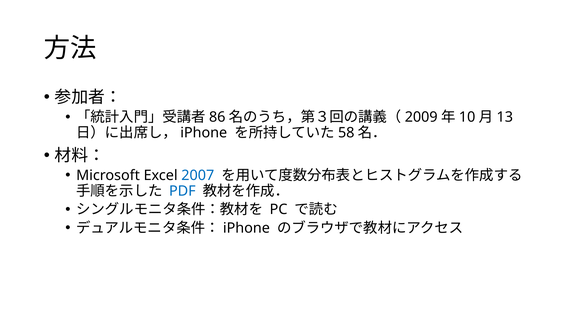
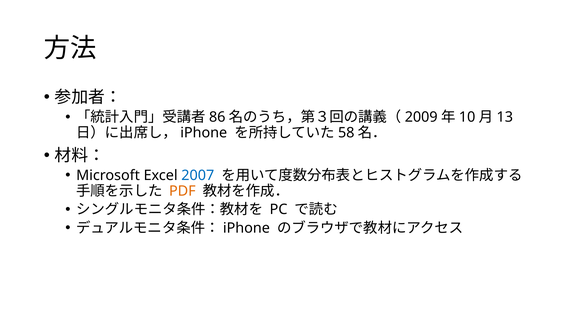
PDF colour: blue -> orange
